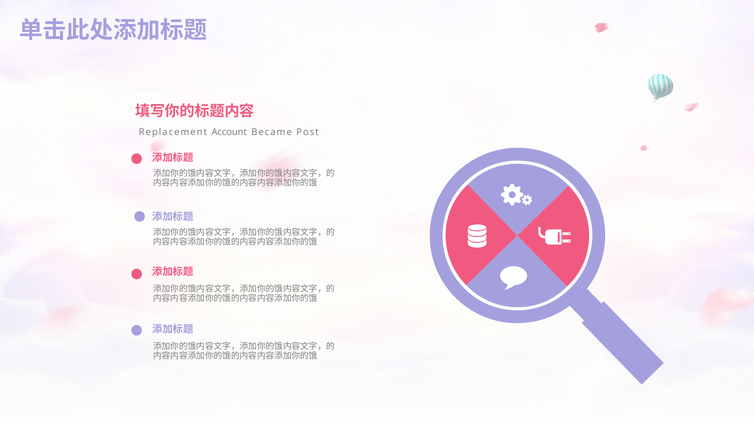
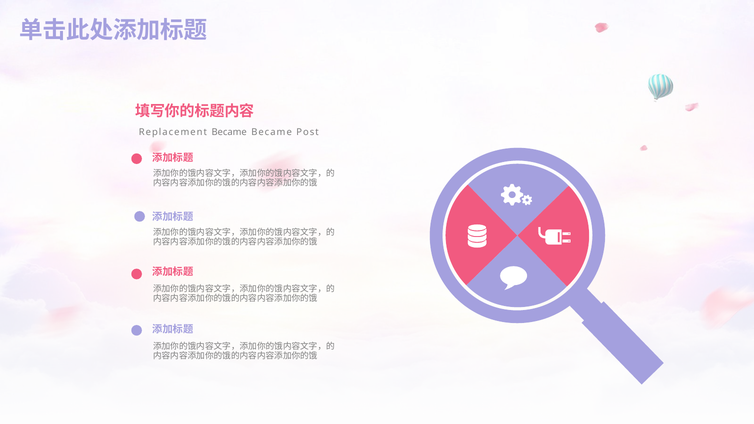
Replacement Account: Account -> Became
